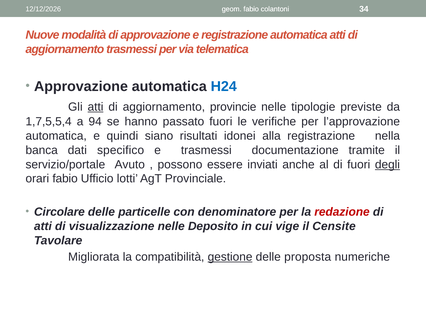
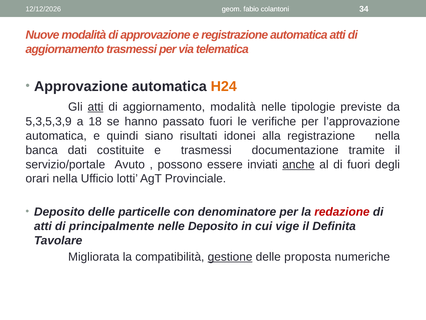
H24 colour: blue -> orange
aggiornamento provincie: provincie -> modalità
1,7,5,5,4: 1,7,5,5,4 -> 5,3,5,3,9
94: 94 -> 18
specifico: specifico -> costituite
anche underline: none -> present
degli underline: present -> none
orari fabio: fabio -> nella
Circolare at (59, 212): Circolare -> Deposito
visualizzazione: visualizzazione -> principalmente
Censite: Censite -> Definita
